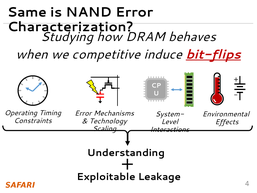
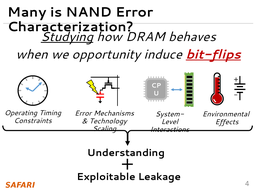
Same: Same -> Many
Studying underline: none -> present
competitive: competitive -> opportunity
